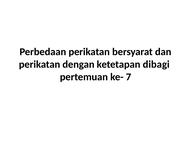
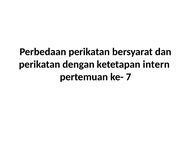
dibagi: dibagi -> intern
